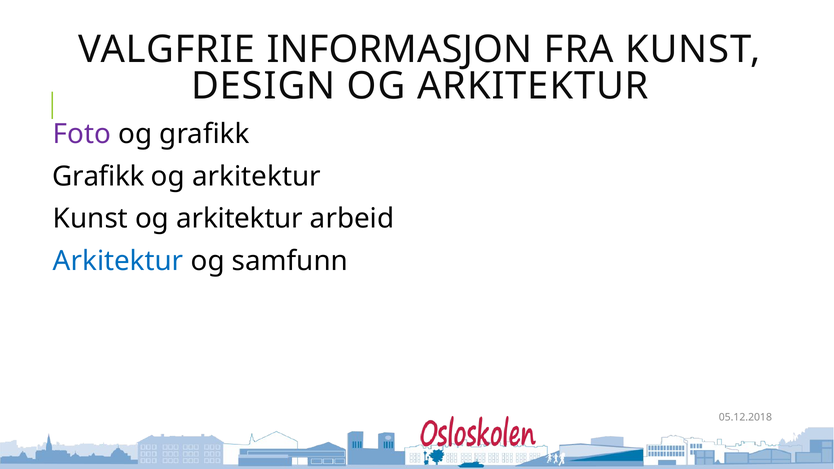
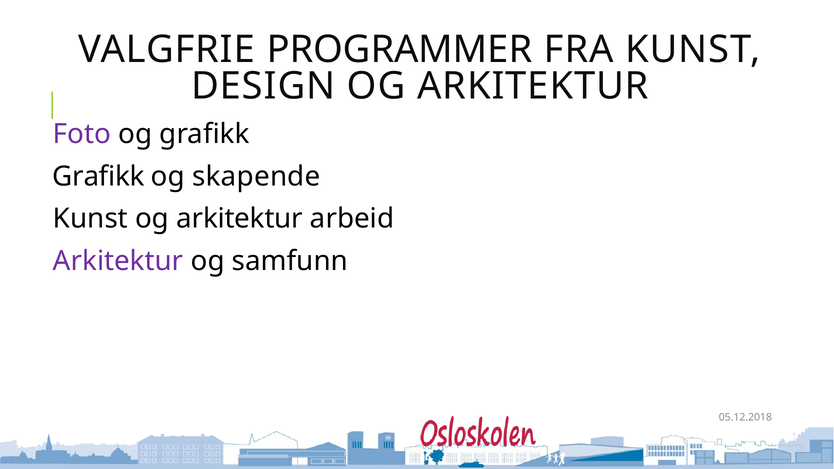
INFORMASJON: INFORMASJON -> PROGRAMMER
arkitektur at (256, 177): arkitektur -> skapende
Arkitektur at (118, 261) colour: blue -> purple
